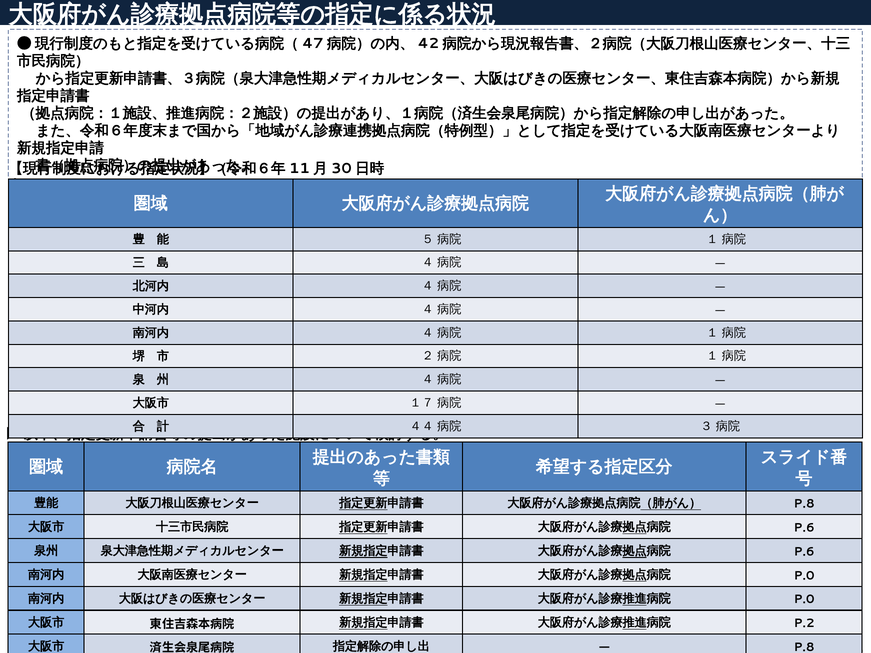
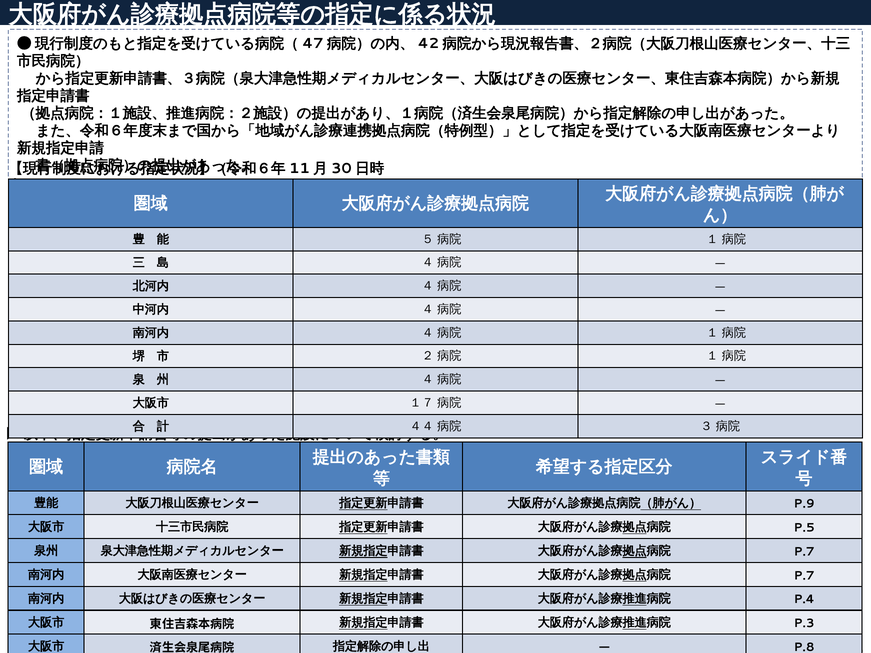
P.8 at (804, 504): P.8 -> P.9
P.6 at (804, 528): P.6 -> P.5
P.6 at (804, 552): P.6 -> P.7
P.0 at (804, 576): P.0 -> P.7
P.0 at (804, 600): P.0 -> P.4
P.2: P.2 -> P.3
